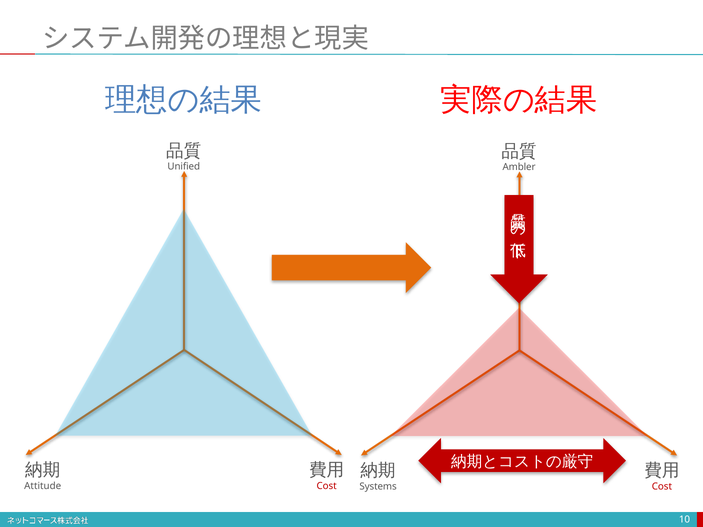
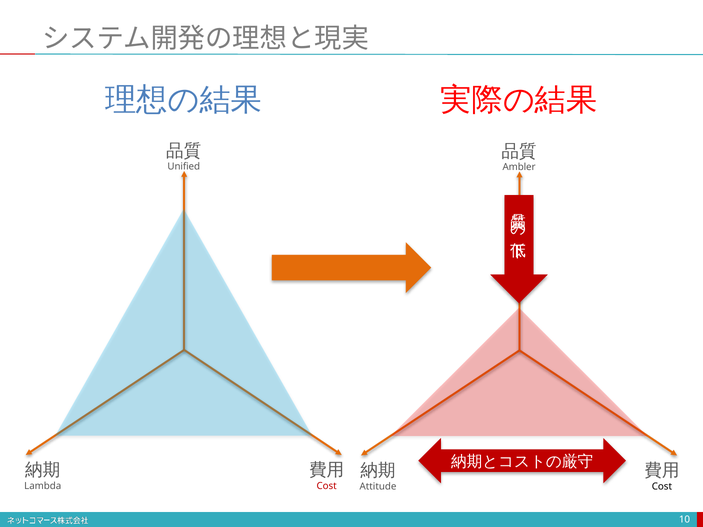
Attitude: Attitude -> Lambda
Systems: Systems -> Attitude
Cost at (662, 487) colour: red -> black
